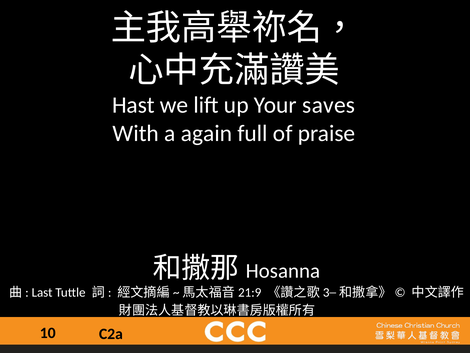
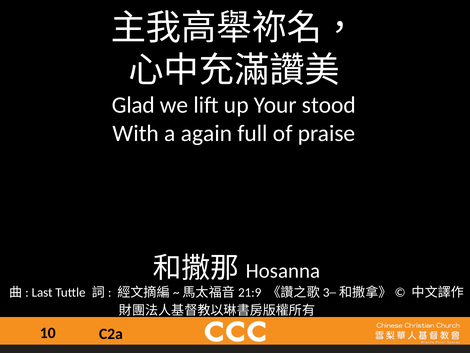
Hast: Hast -> Glad
saves: saves -> stood
